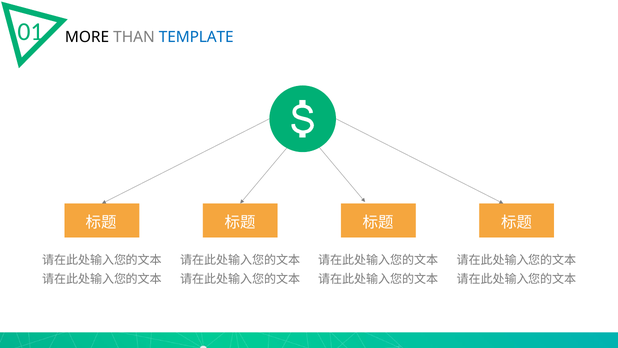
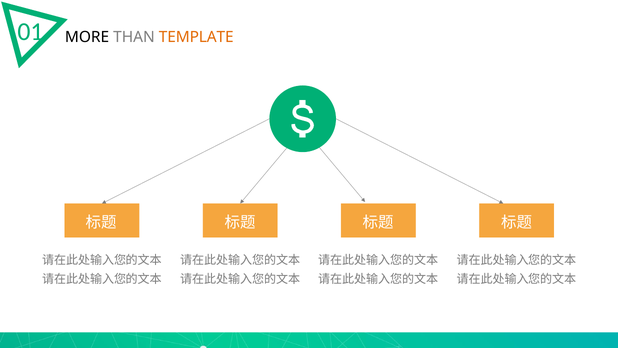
TEMPLATE colour: blue -> orange
